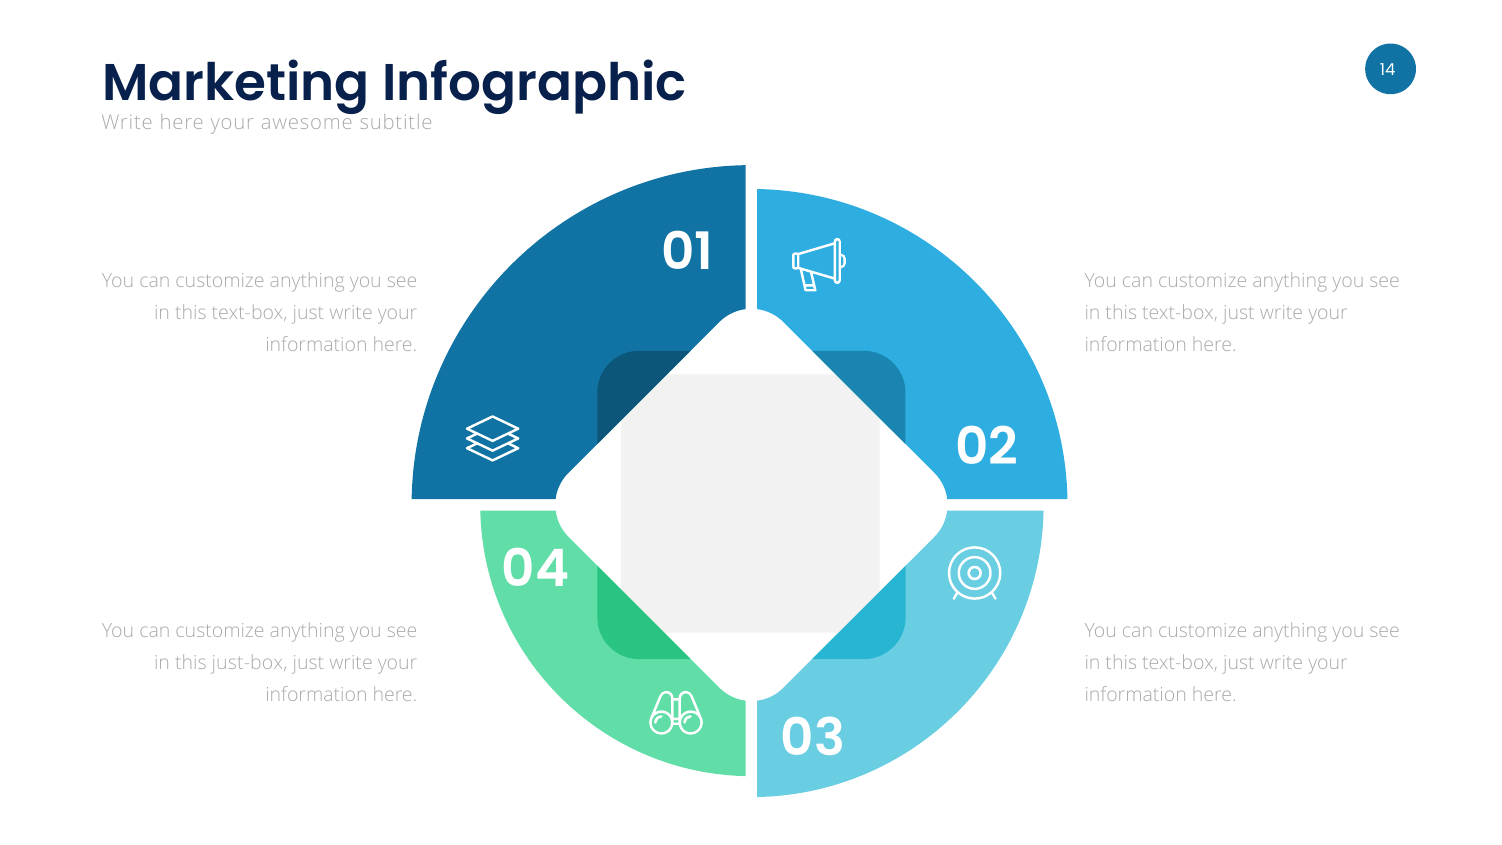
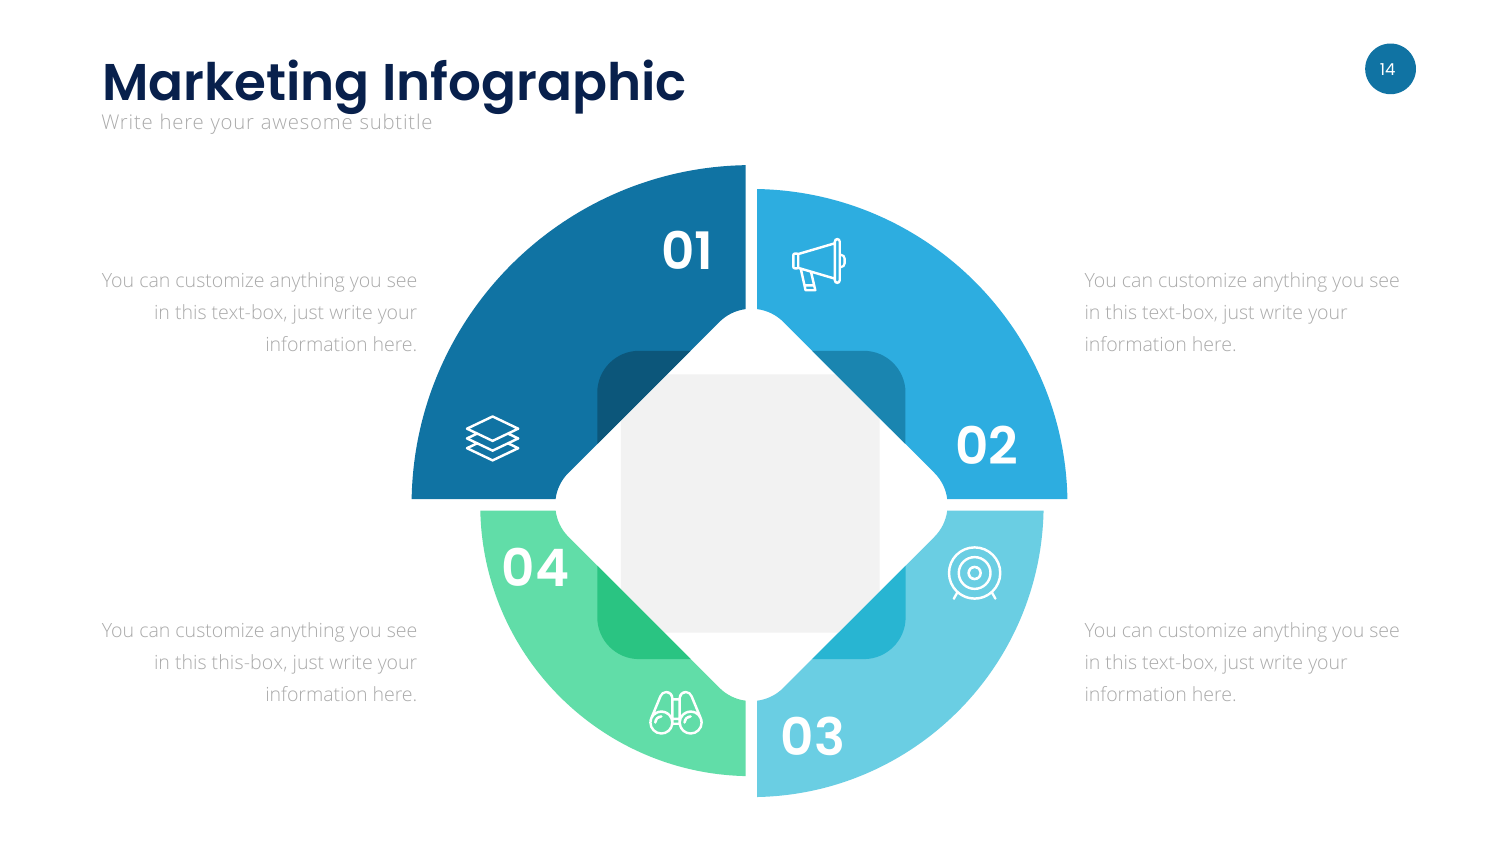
just-box: just-box -> this-box
